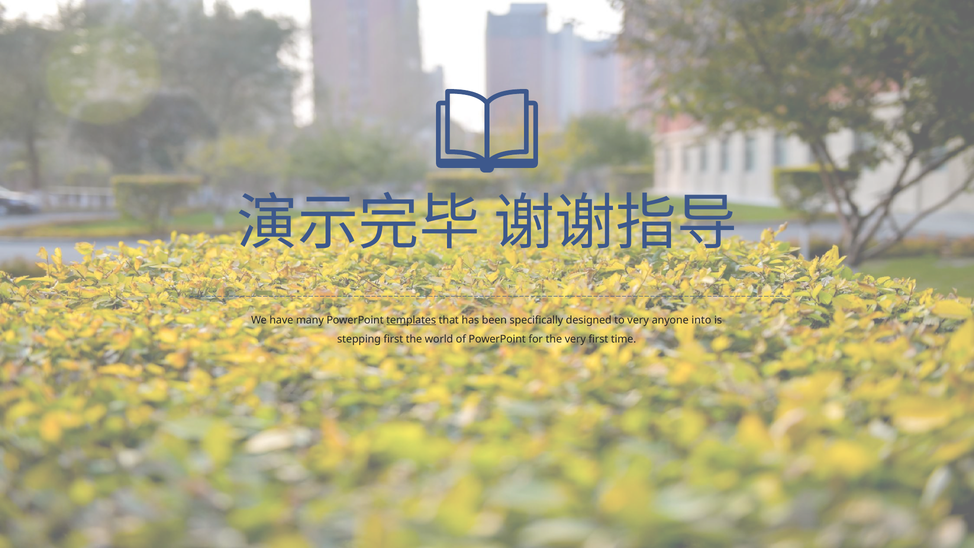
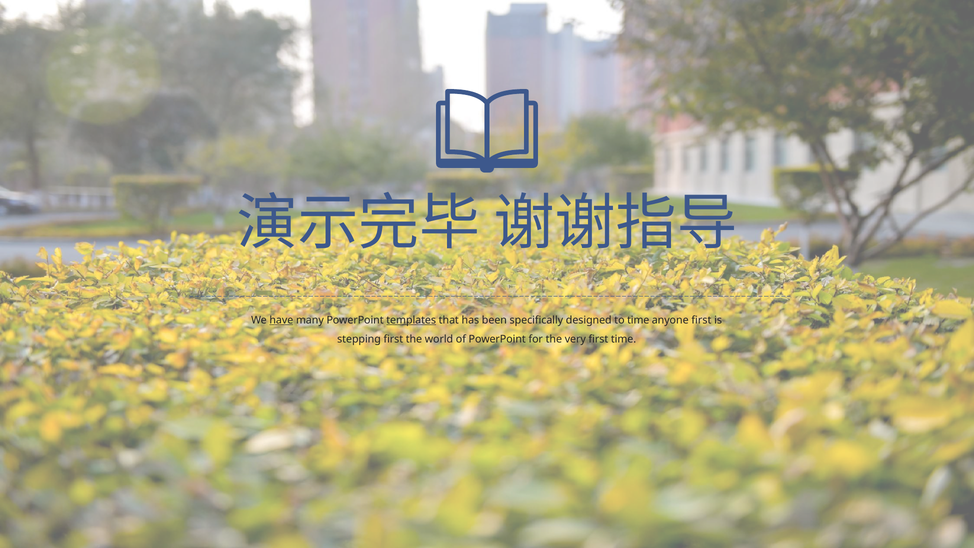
have underline: none -> present
to very: very -> time
anyone into: into -> first
